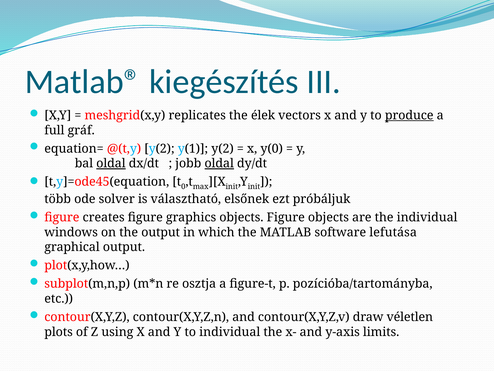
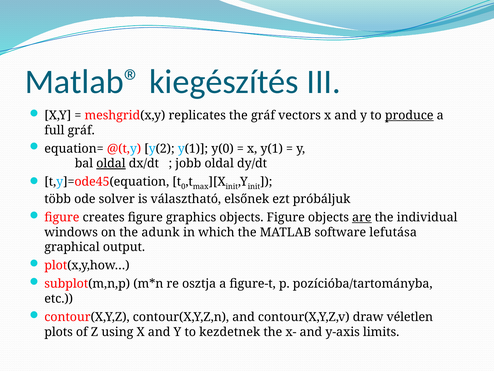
the élek: élek -> gráf
y(1 y(2: y(2 -> y(0
x y(0: y(0 -> y(1
oldal at (219, 163) underline: present -> none
are underline: none -> present
the output: output -> adunk
to individual: individual -> kezdetnek
